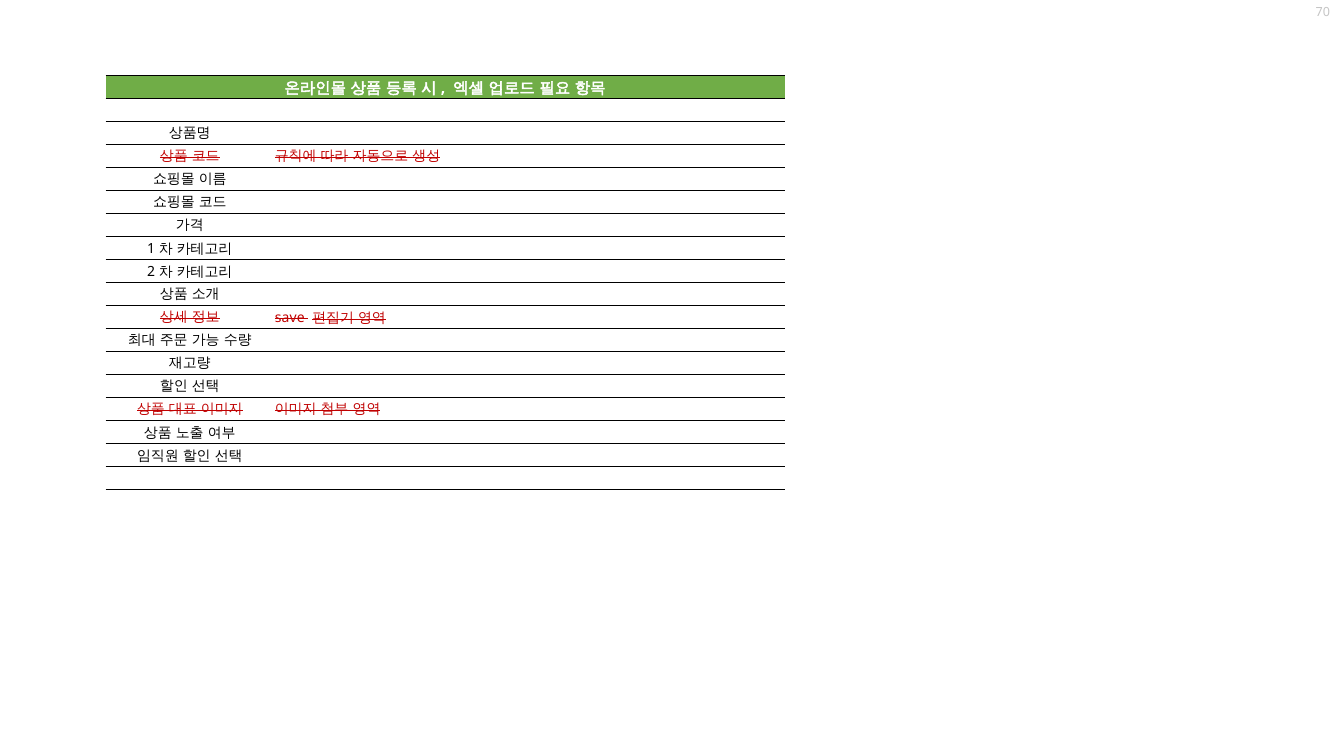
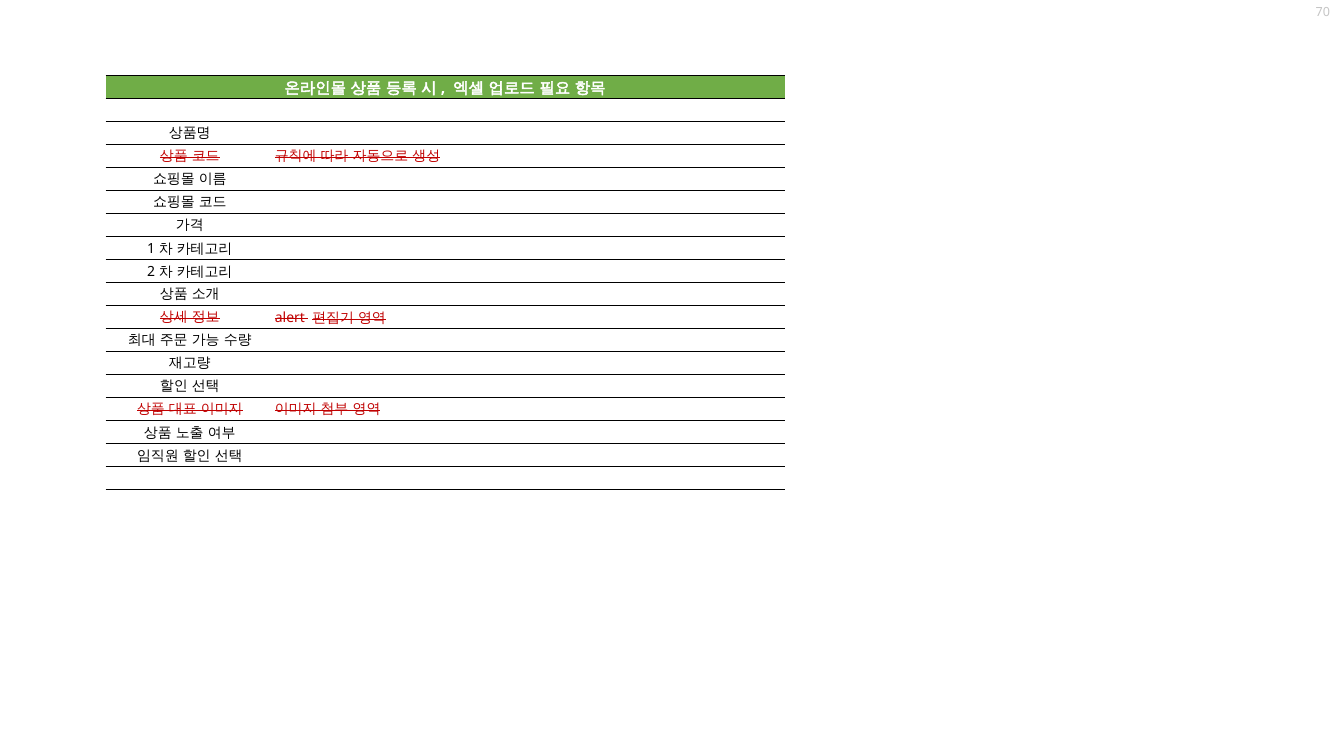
save: save -> alert
